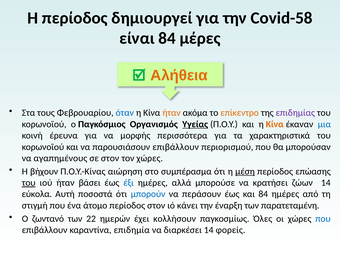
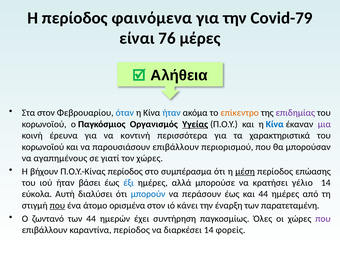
δημιουργεί: δημιουργεί -> φαινόμενα
Covid-58: Covid-58 -> Covid-79
είναι 84: 84 -> 76
Αλήθεια colour: orange -> black
Στα τους: τους -> στον
ήταν at (172, 113) colour: orange -> blue
Κίνα at (275, 124) colour: orange -> blue
μια colour: blue -> purple
μορφής: μορφής -> κοντινή
σε στον: στον -> γιατί
Π.Ο.Υ.-Κίνας αιώρηση: αιώρηση -> περίοδος
του at (29, 183) underline: present -> none
ζώων: ζώων -> γέλιο
ποσοστά: ποσοστά -> διαλύσει
και 84: 84 -> 44
που at (57, 205) underline: none -> present
άτομο περίοδος: περίοδος -> ορισμένα
των 22: 22 -> 44
κολλήσουν: κολλήσουν -> συντήρηση
που at (323, 219) colour: blue -> purple
καραντίνα επιδημία: επιδημία -> περίοδος
